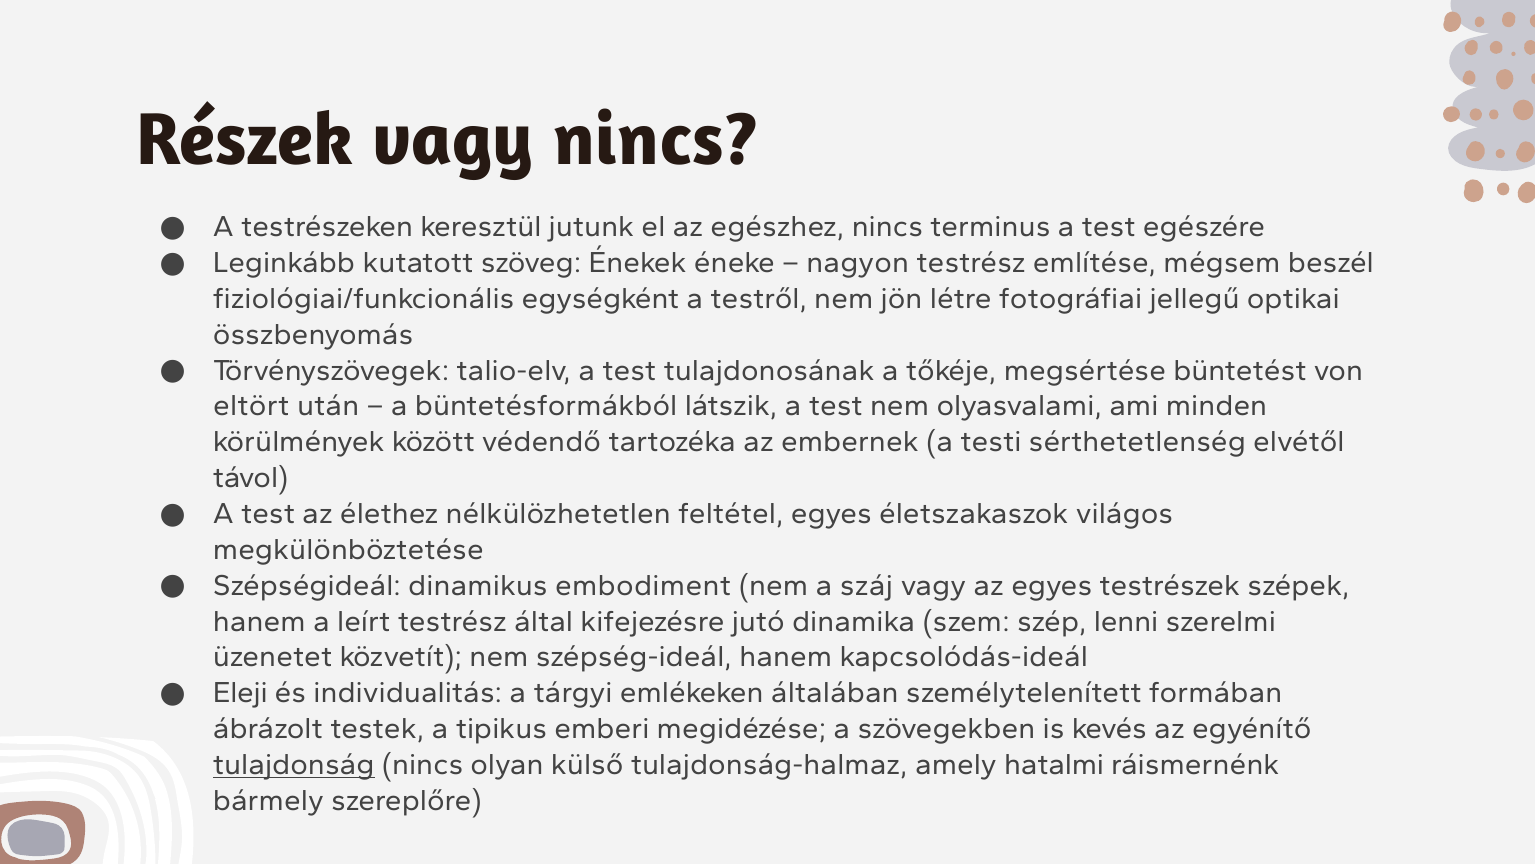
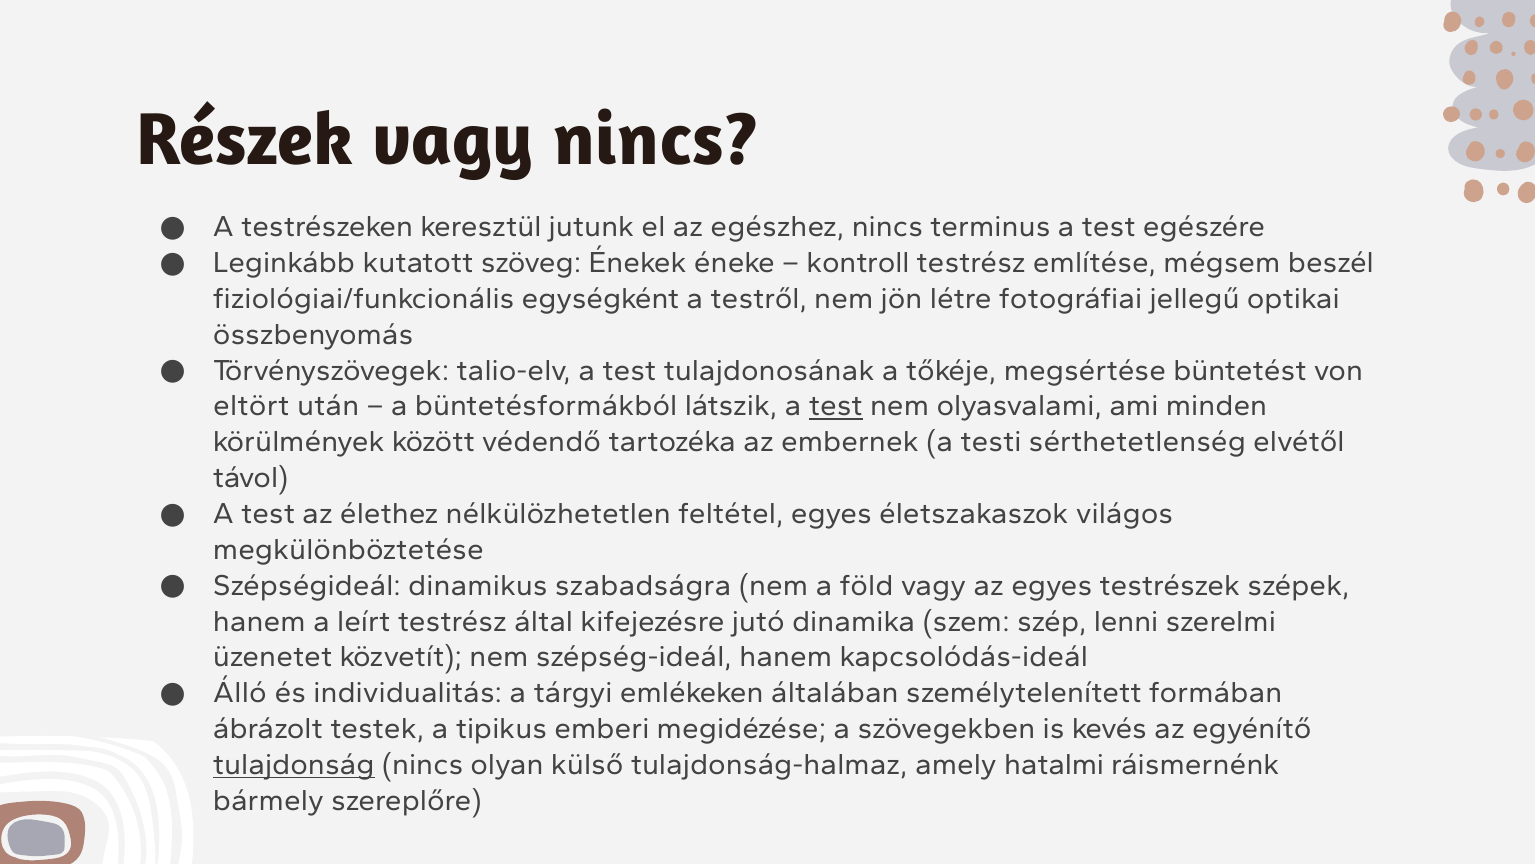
nagyon: nagyon -> kontroll
test at (836, 406) underline: none -> present
embodiment: embodiment -> szabadságra
száj: száj -> föld
Eleji: Eleji -> Álló
